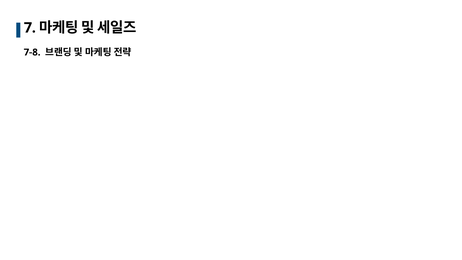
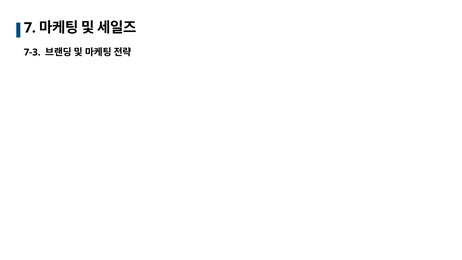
7-8: 7-8 -> 7-3
